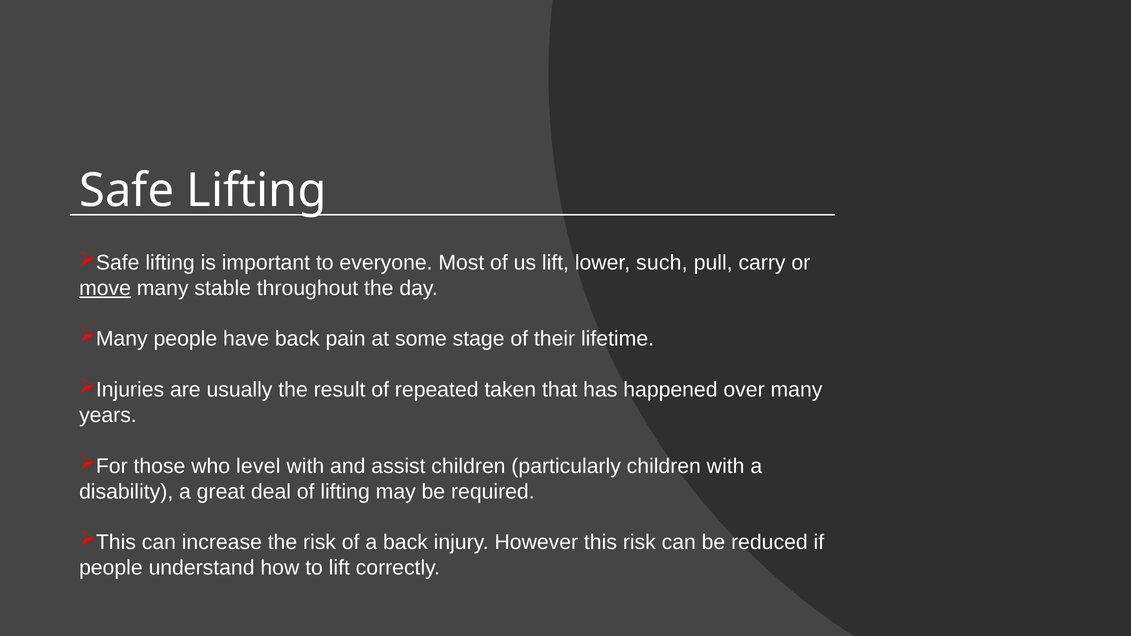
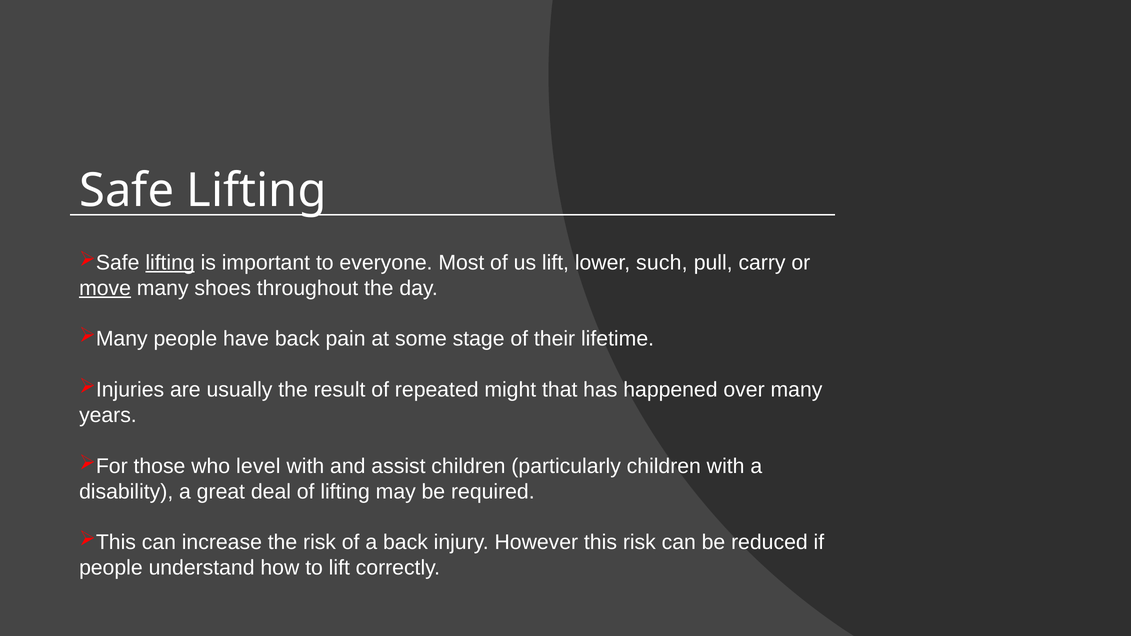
lifting at (170, 263) underline: none -> present
stable: stable -> shoes
taken: taken -> might
